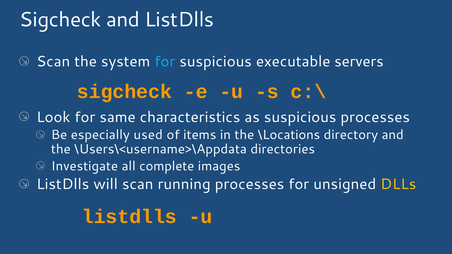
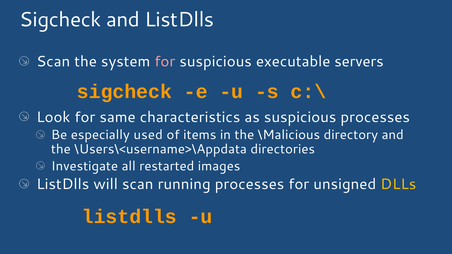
for at (165, 62) colour: light blue -> pink
\Locations: \Locations -> \Malicious
complete: complete -> restarted
